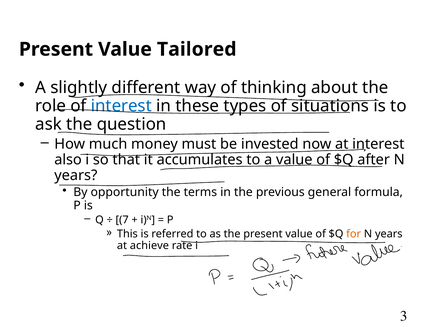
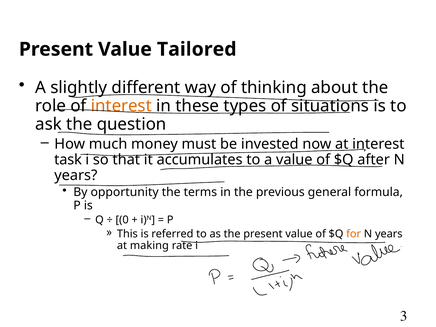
interest at (121, 106) colour: blue -> orange
also: also -> task
7: 7 -> 0
achieve: achieve -> making
